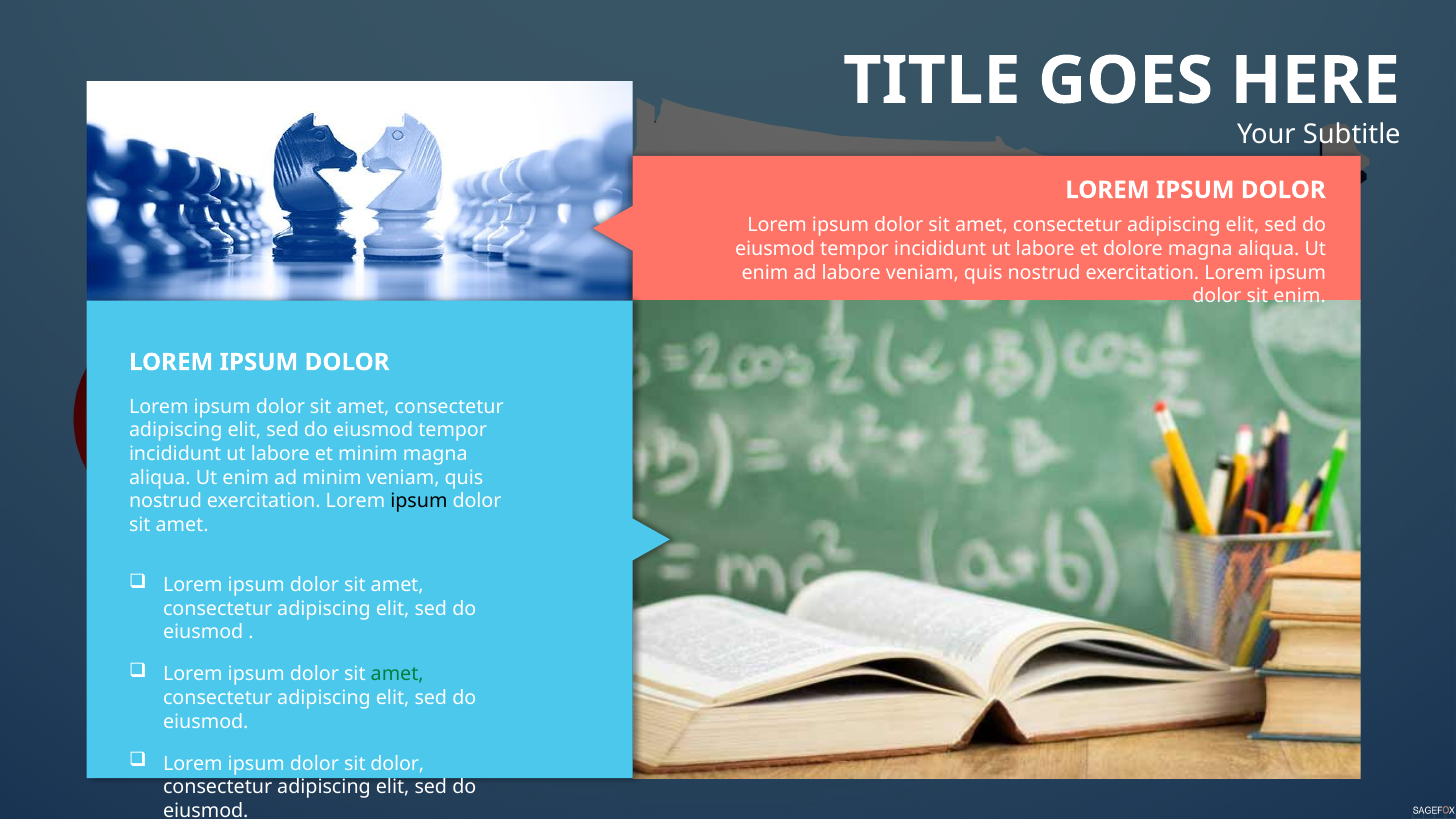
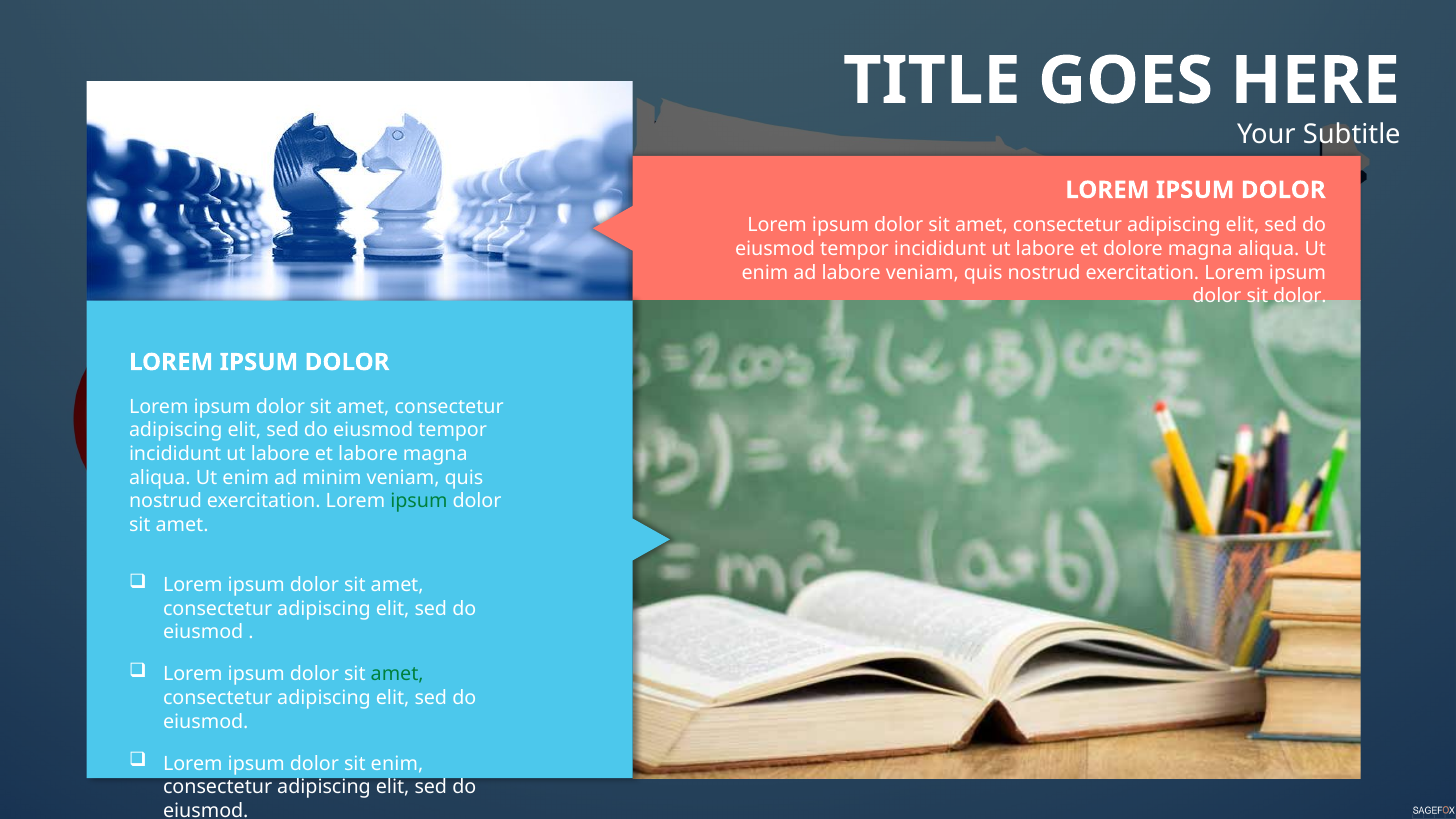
sit enim: enim -> dolor
et minim: minim -> labore
ipsum at (419, 501) colour: black -> green
sit dolor: dolor -> enim
